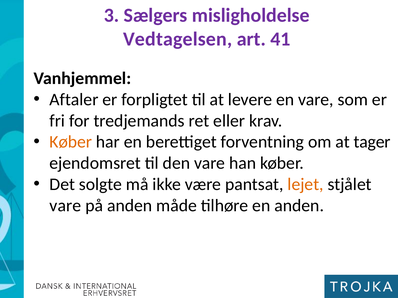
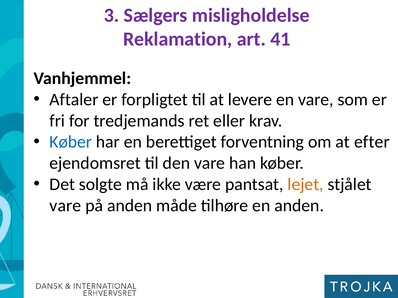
Vedtagelsen: Vedtagelsen -> Reklamation
Køber at (71, 142) colour: orange -> blue
tager: tager -> efter
